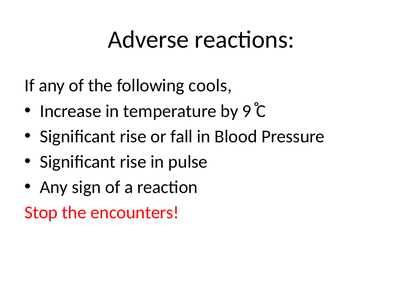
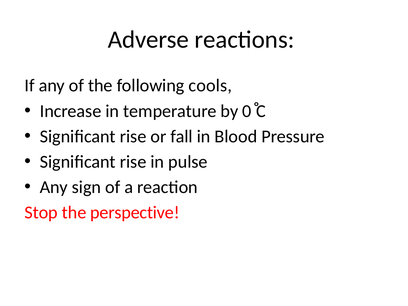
9: 9 -> 0
encounters: encounters -> perspective
